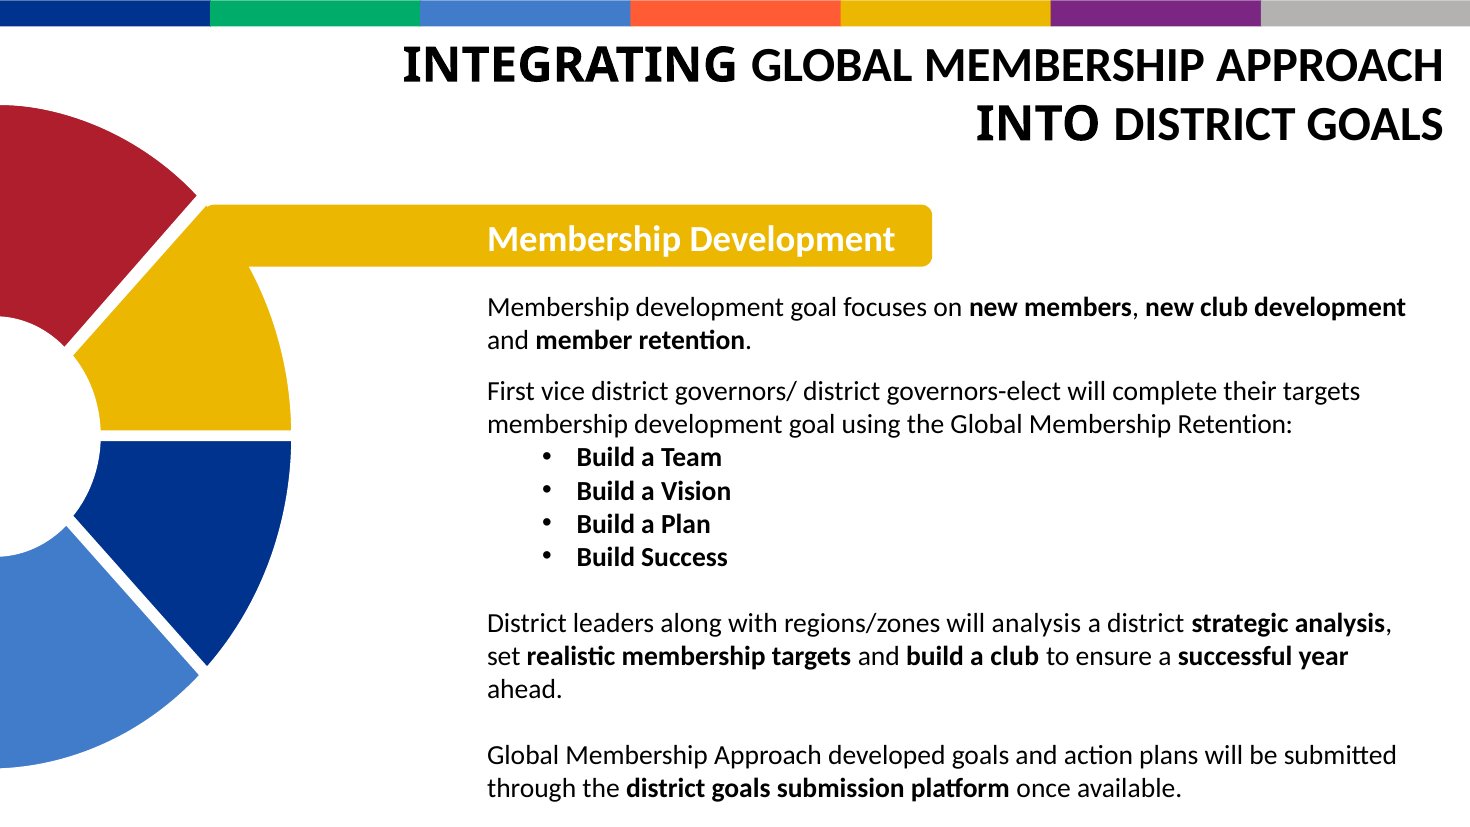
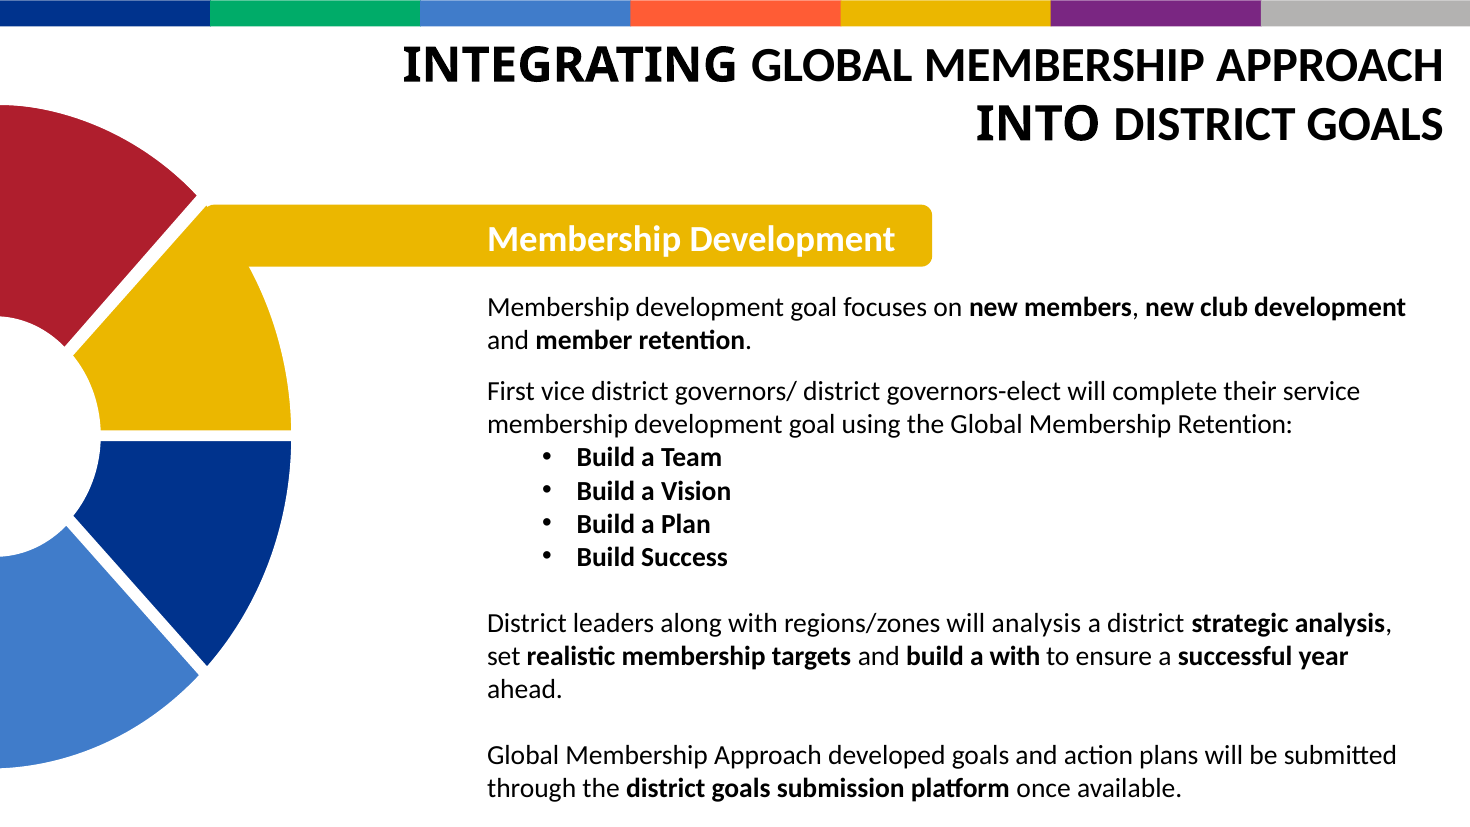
their targets: targets -> service
a club: club -> with
